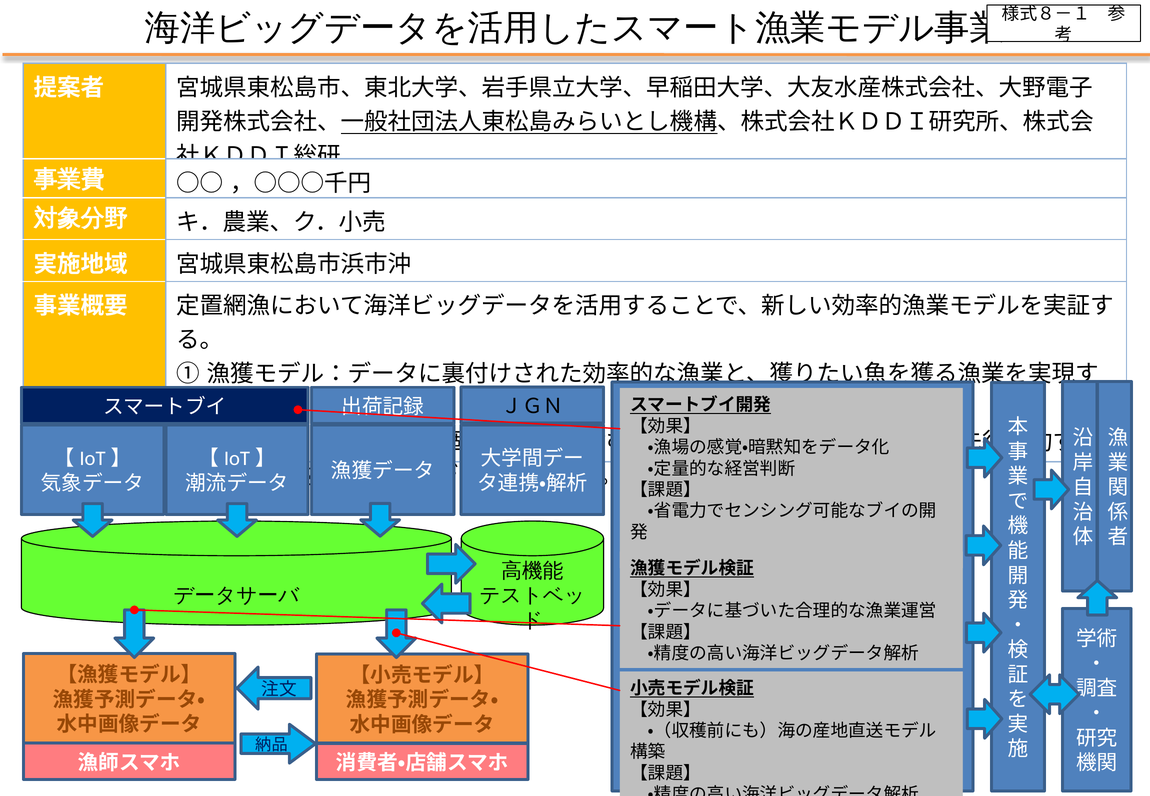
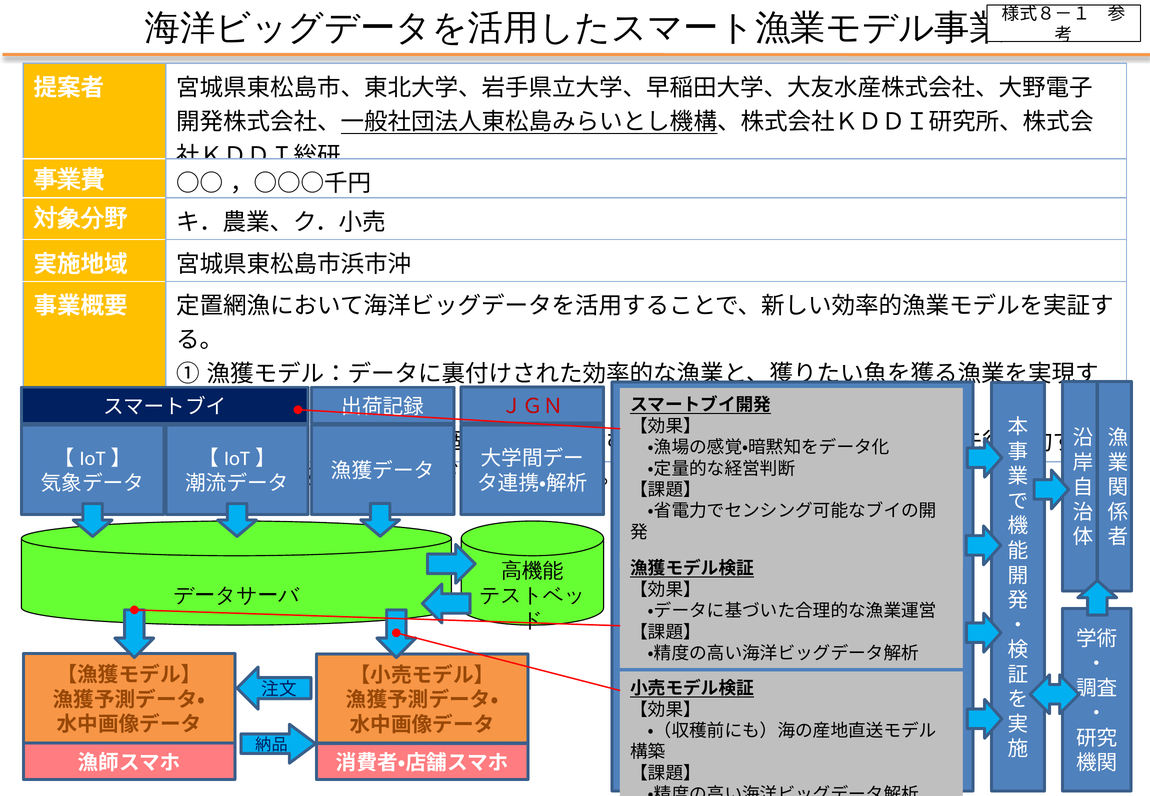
ＪＧＮ colour: black -> red
